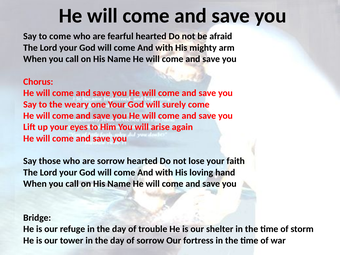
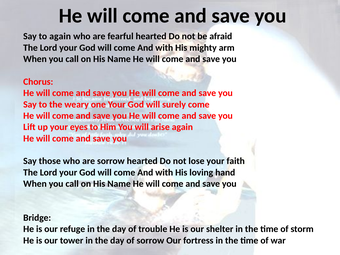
to come: come -> again
